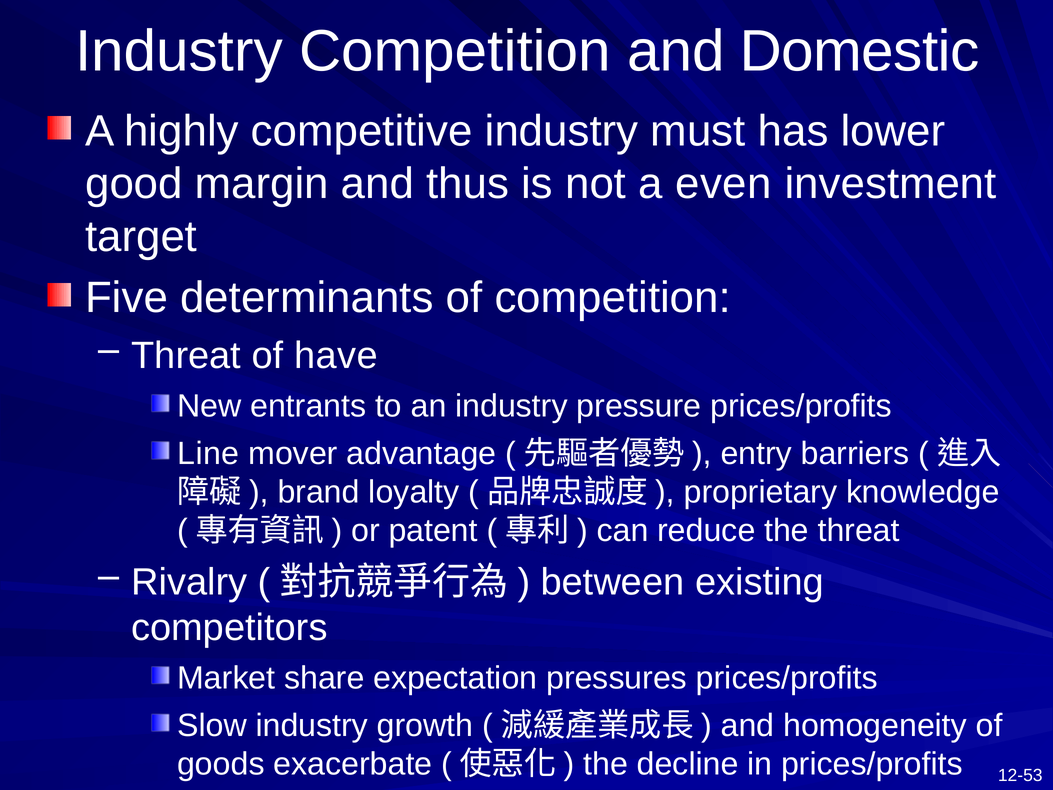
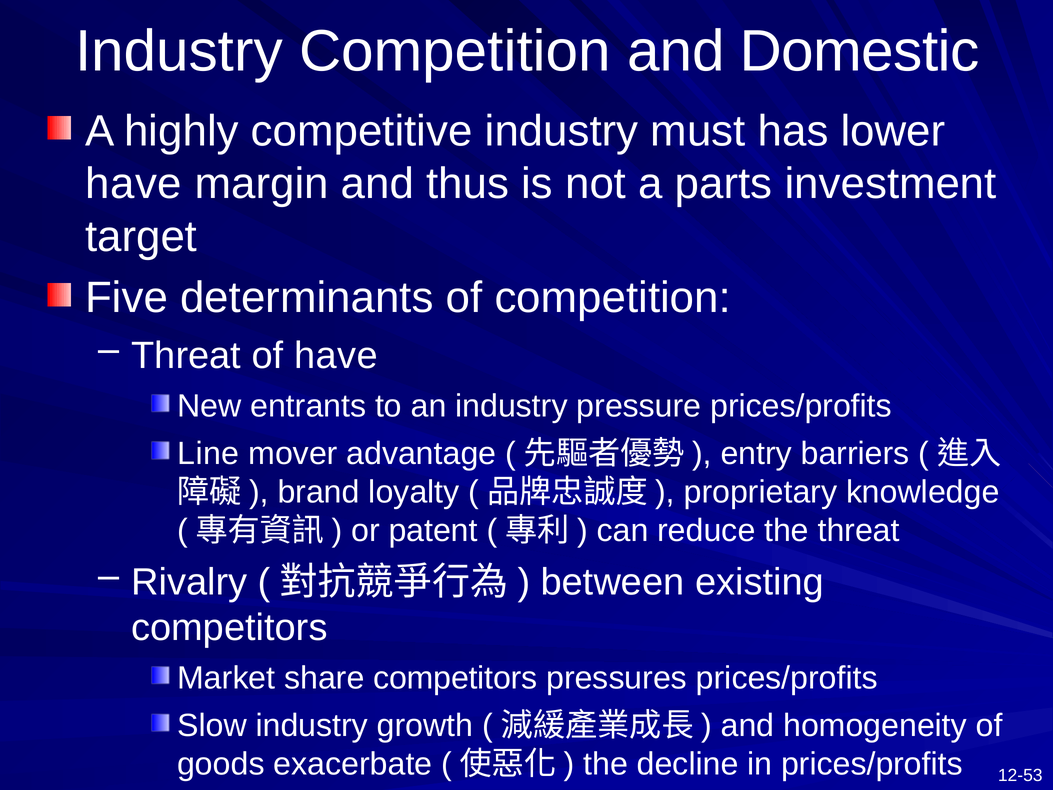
good at (134, 184): good -> have
even: even -> parts
share expectation: expectation -> competitors
